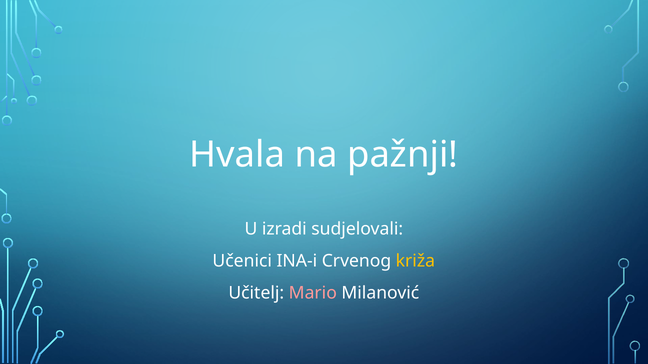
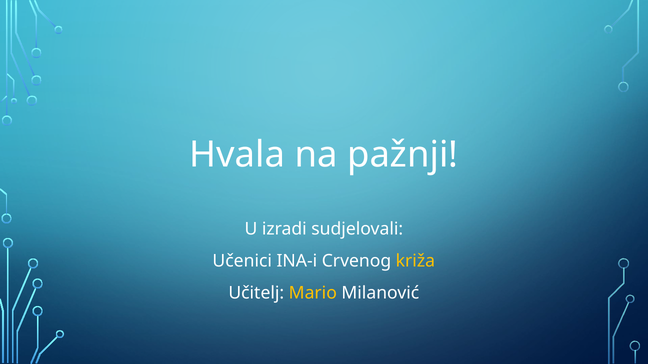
Mario colour: pink -> yellow
